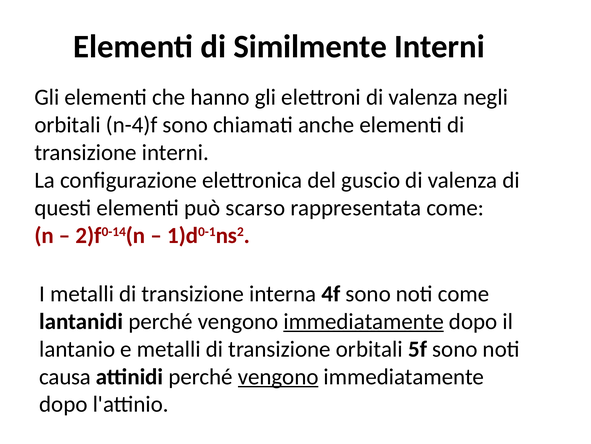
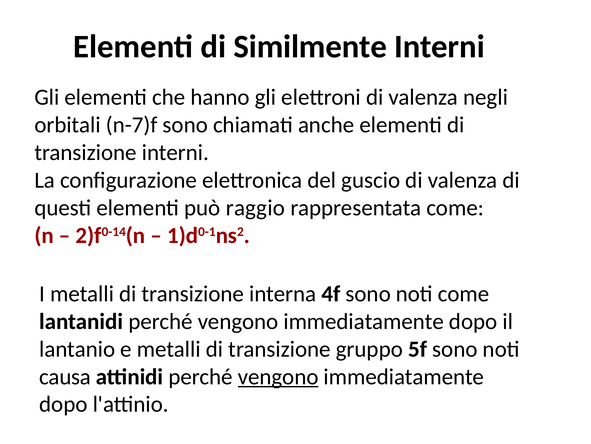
n-4)f: n-4)f -> n-7)f
scarso: scarso -> raggio
immediatamente at (364, 321) underline: present -> none
transizione orbitali: orbitali -> gruppo
